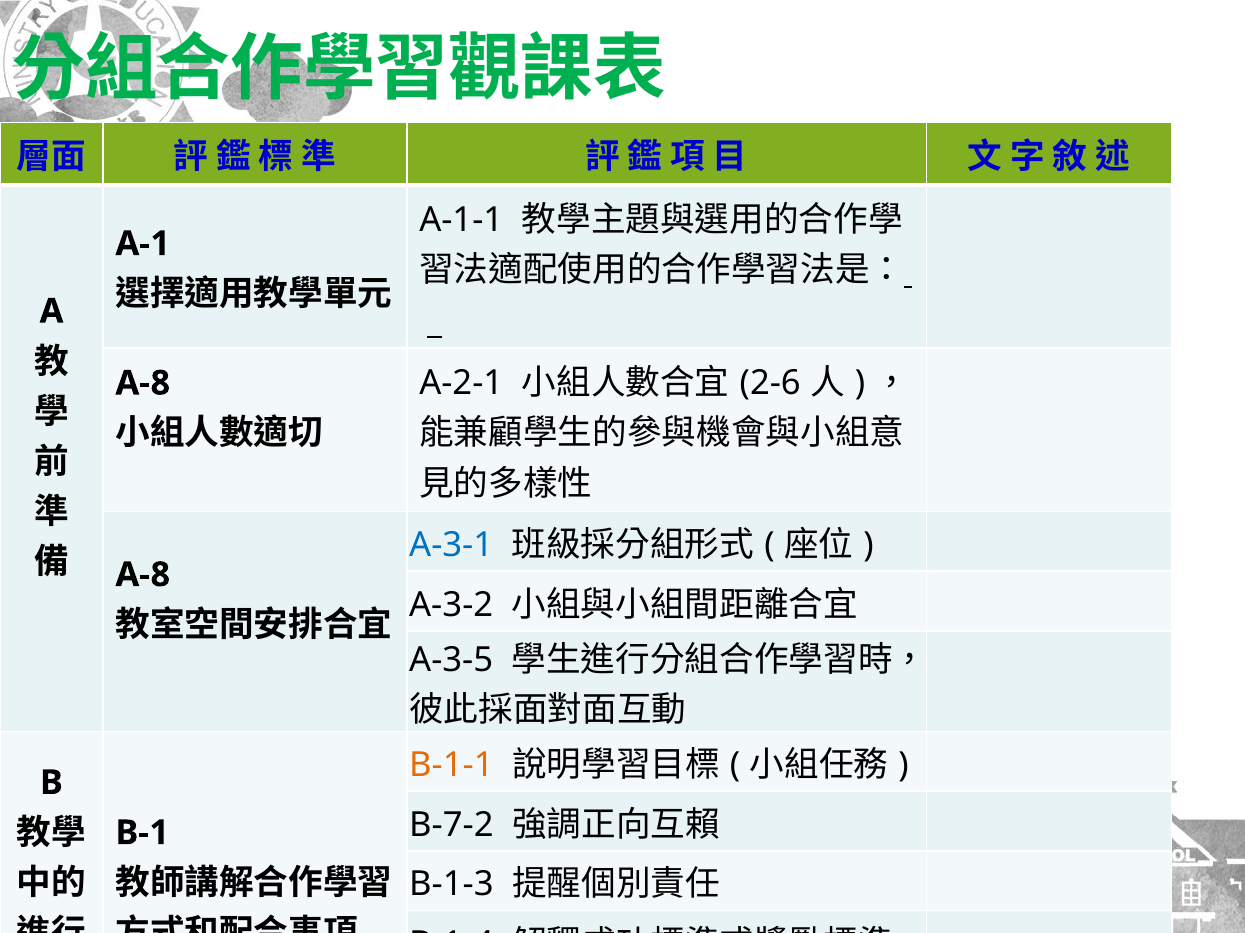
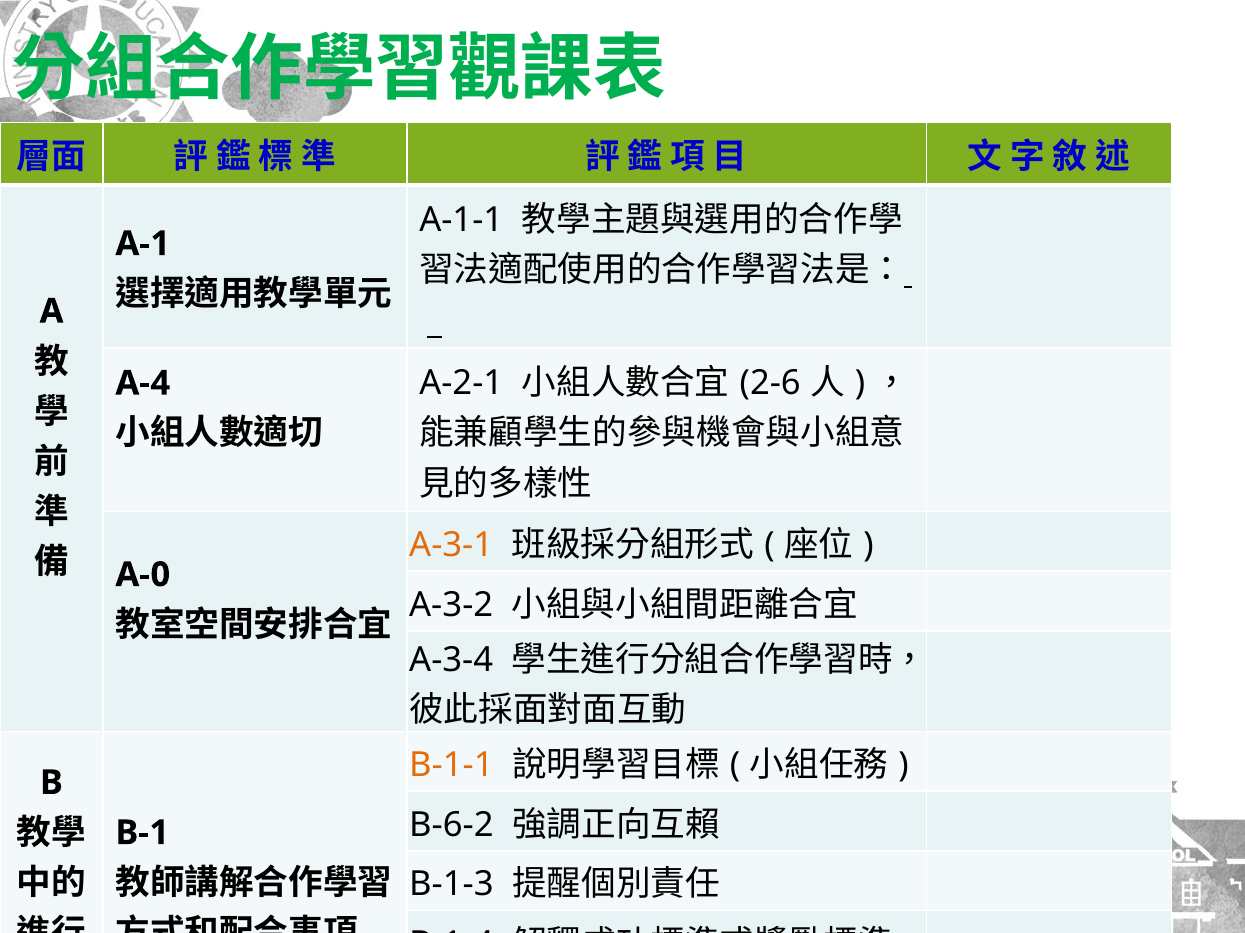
A-8 at (143, 383): A-8 -> A-4
A-3-1 colour: blue -> orange
A-8 at (143, 575): A-8 -> A-0
A-3-5: A-3-5 -> A-3-4
B-7-2: B-7-2 -> B-6-2
